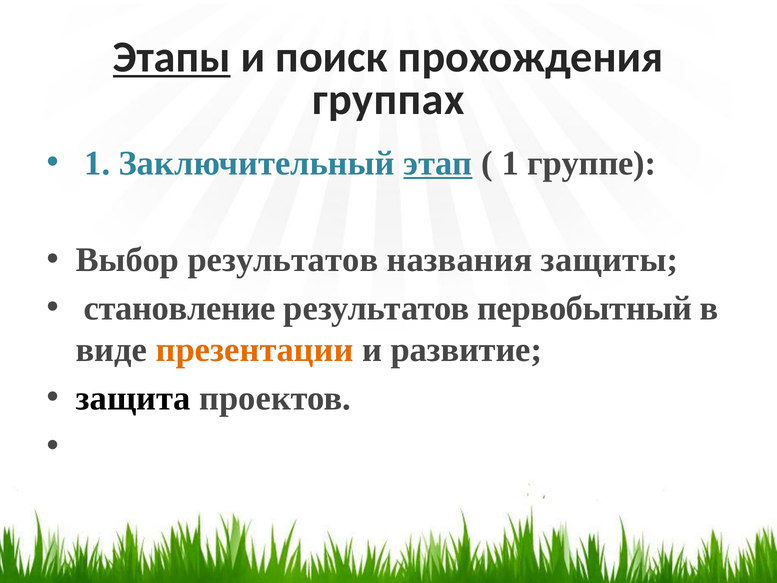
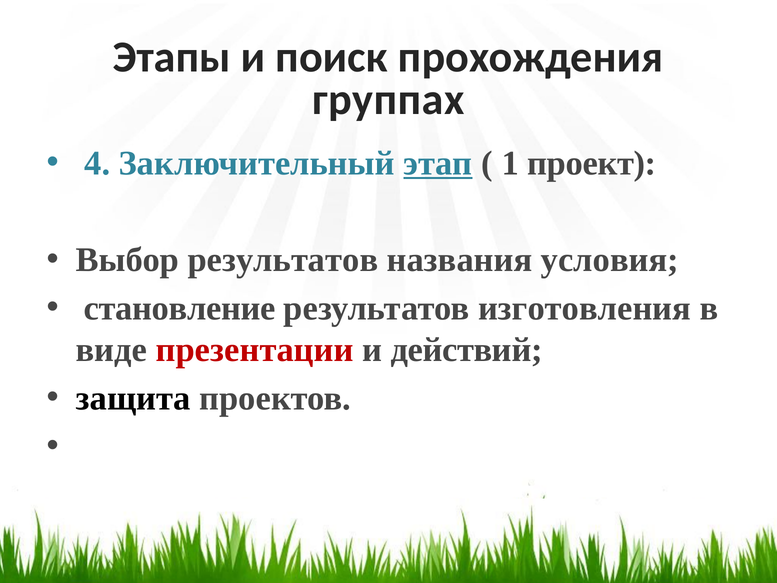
Этапы underline: present -> none
1 at (97, 163): 1 -> 4
группе: группе -> проект
защиты: защиты -> условия
первобытный: первобытный -> изготовления
презентации colour: orange -> red
развитие: развитие -> действий
